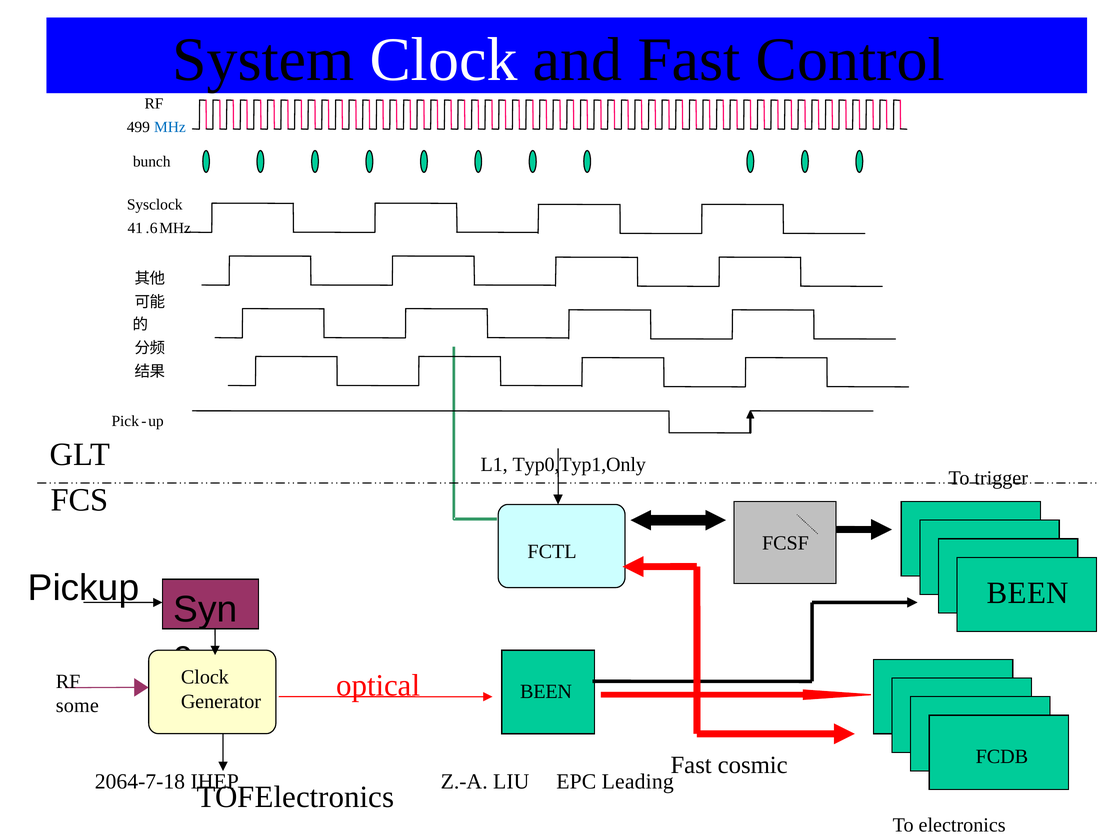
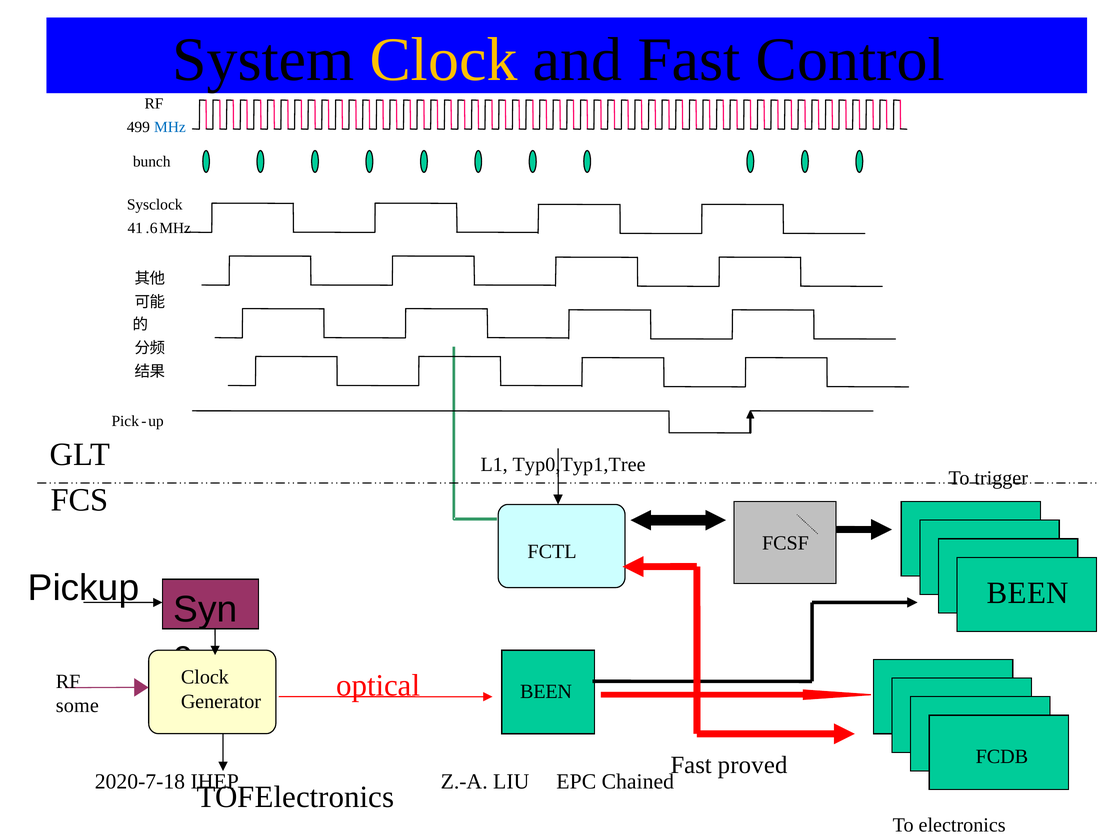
Clock at (444, 60) colour: white -> yellow
Typ0,Typ1,Only: Typ0,Typ1,Only -> Typ0,Typ1,Tree
cosmic: cosmic -> proved
2064-7-18: 2064-7-18 -> 2020-7-18
Leading: Leading -> Chained
